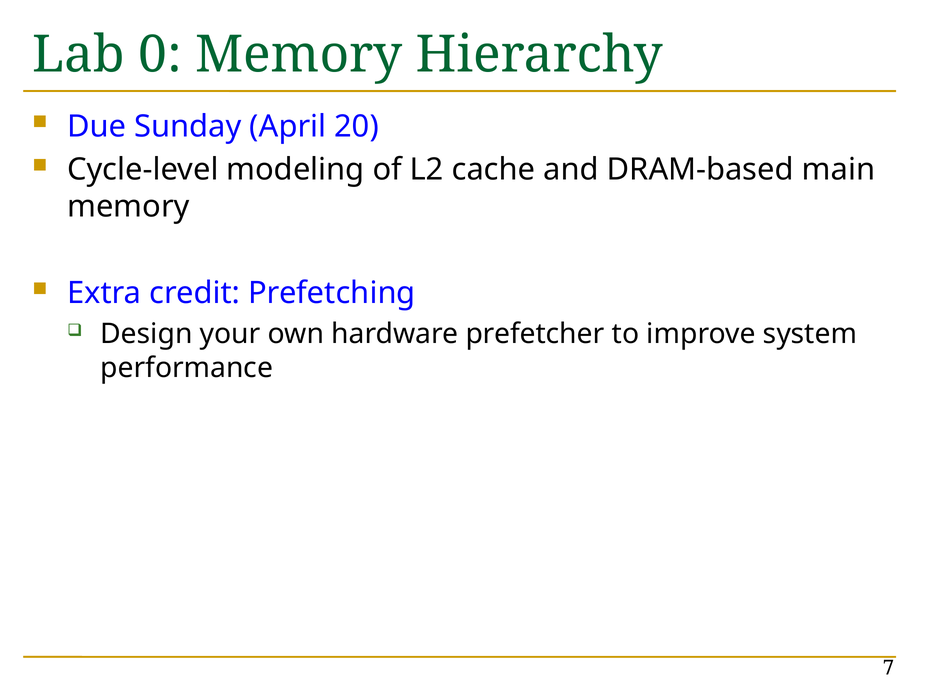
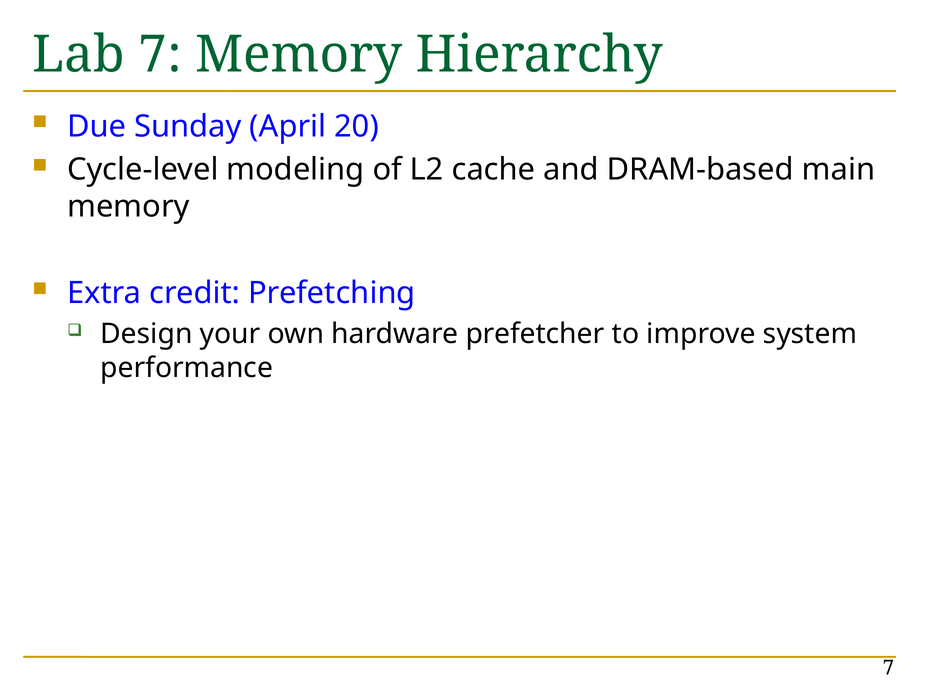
Lab 0: 0 -> 7
